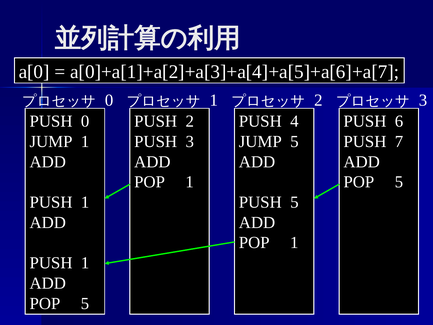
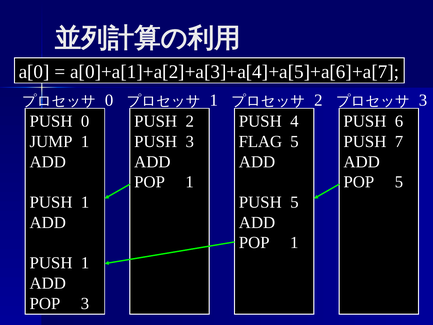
JUMP at (260, 141): JUMP -> FLAG
5 at (85, 303): 5 -> 3
